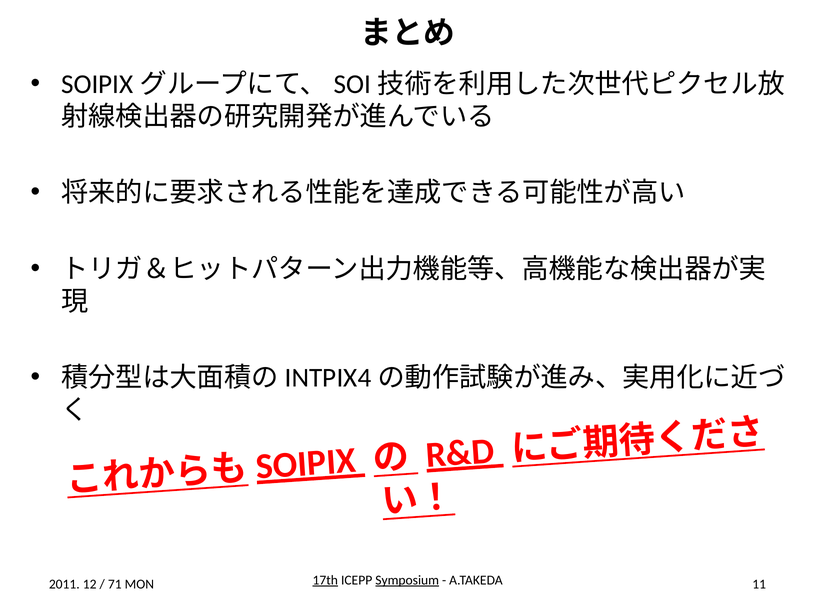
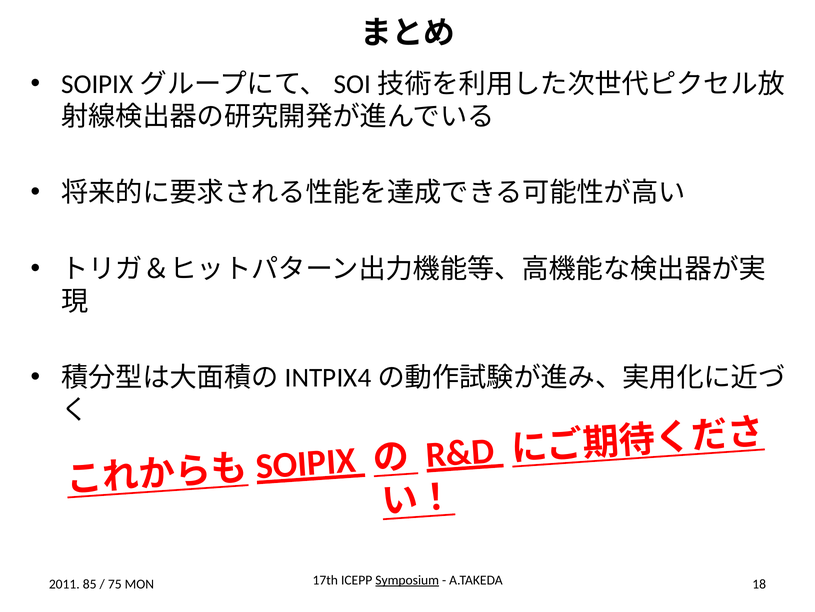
12: 12 -> 85
71: 71 -> 75
17th underline: present -> none
11: 11 -> 18
